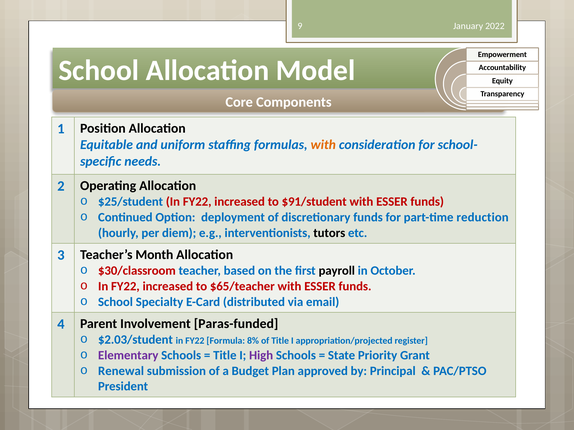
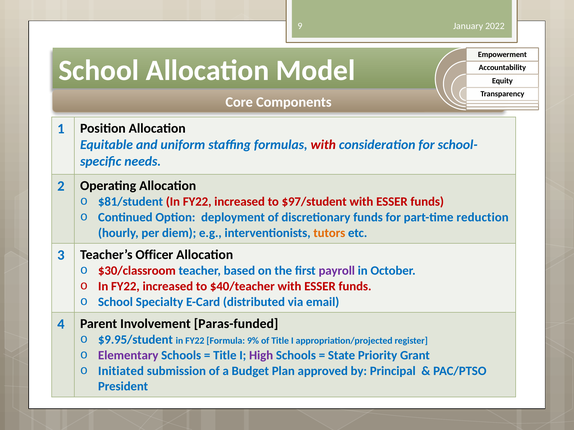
with at (323, 145) colour: orange -> red
$25/student: $25/student -> $81/student
$91/student: $91/student -> $97/student
tutors colour: black -> orange
Month: Month -> Officer
payroll colour: black -> purple
$65/teacher: $65/teacher -> $40/teacher
$2.03/student: $2.03/student -> $9.95/student
8%: 8% -> 9%
Renewal: Renewal -> Initiated
